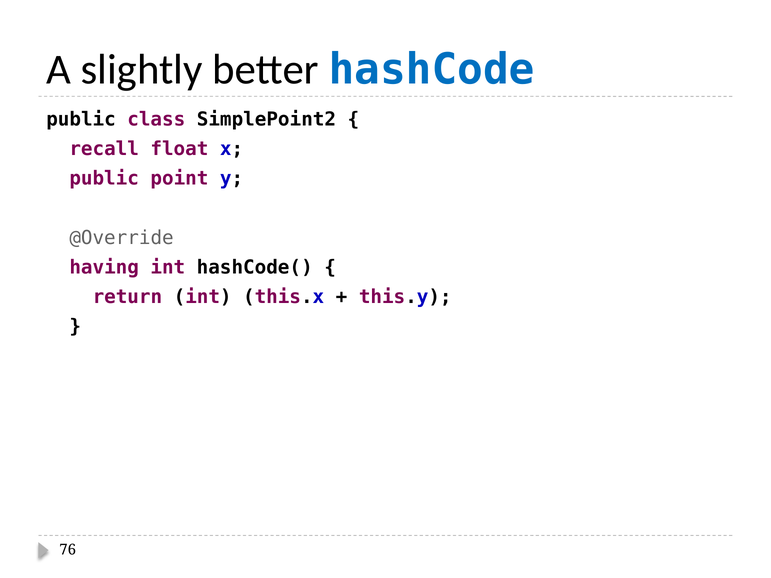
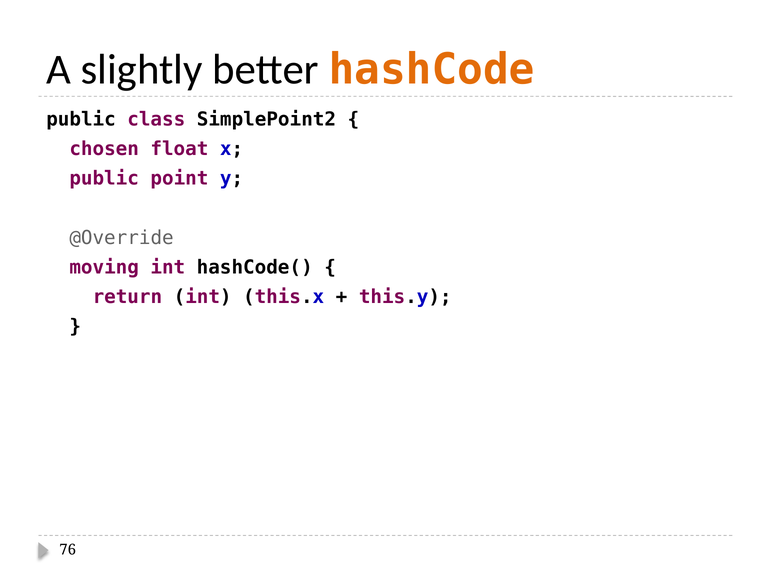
hashCode colour: blue -> orange
recall: recall -> chosen
having: having -> moving
